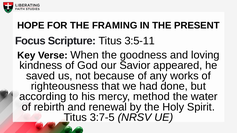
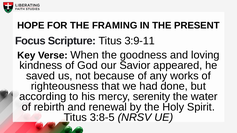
3:5-11: 3:5-11 -> 3:9-11
method: method -> serenity
3:7-5: 3:7-5 -> 3:8-5
